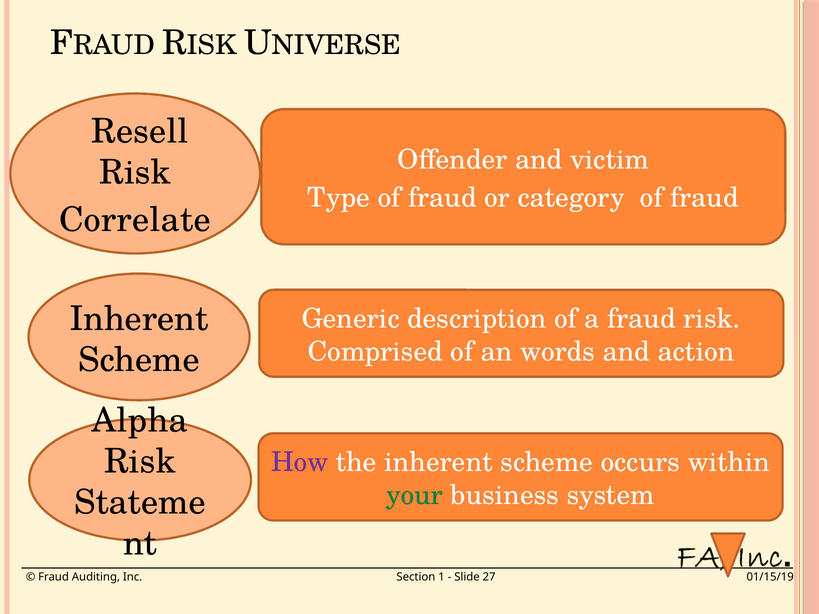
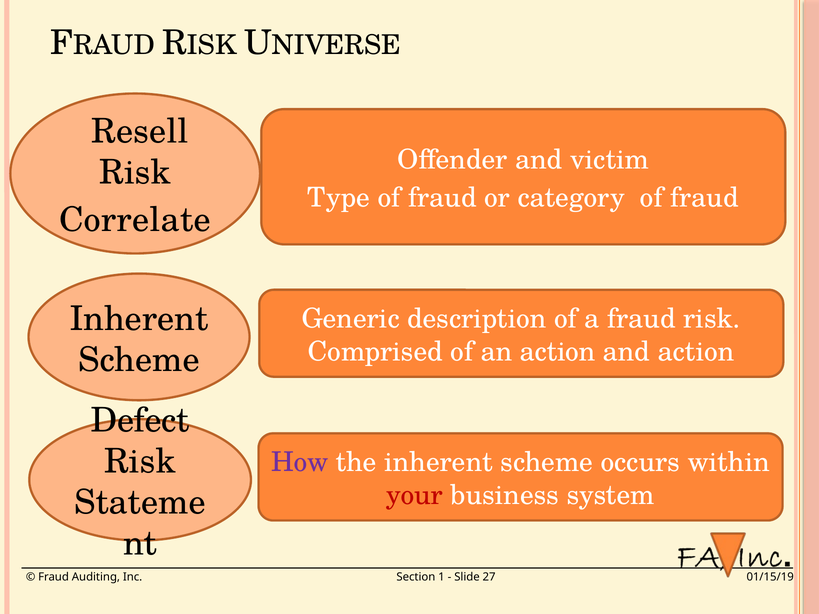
an words: words -> action
Alpha: Alpha -> Defect
your colour: green -> red
